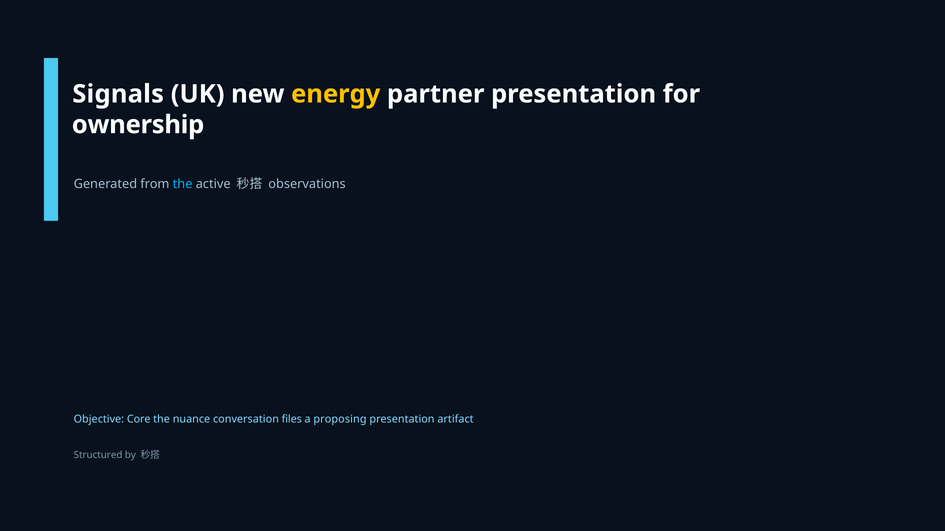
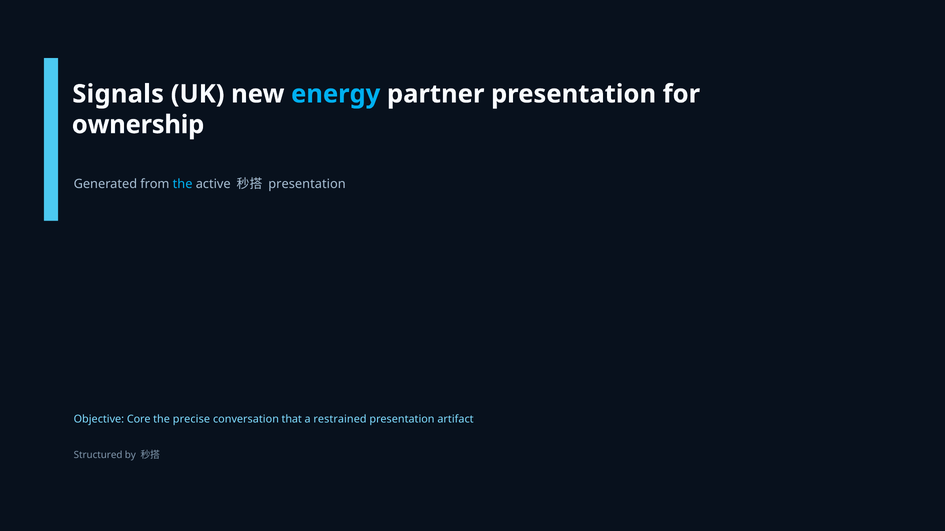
energy colour: yellow -> light blue
observations at (307, 184): observations -> presentation
nuance: nuance -> precise
files: files -> that
proposing: proposing -> restrained
